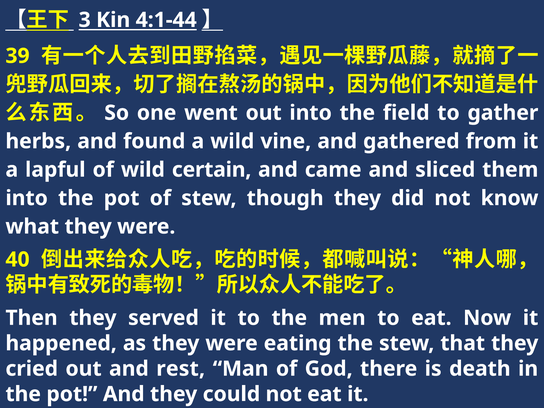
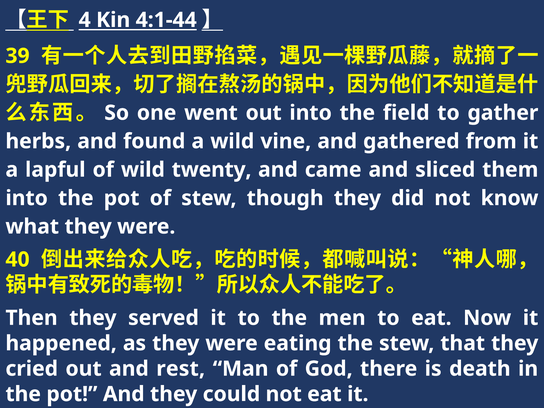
3: 3 -> 4
certain: certain -> twenty
